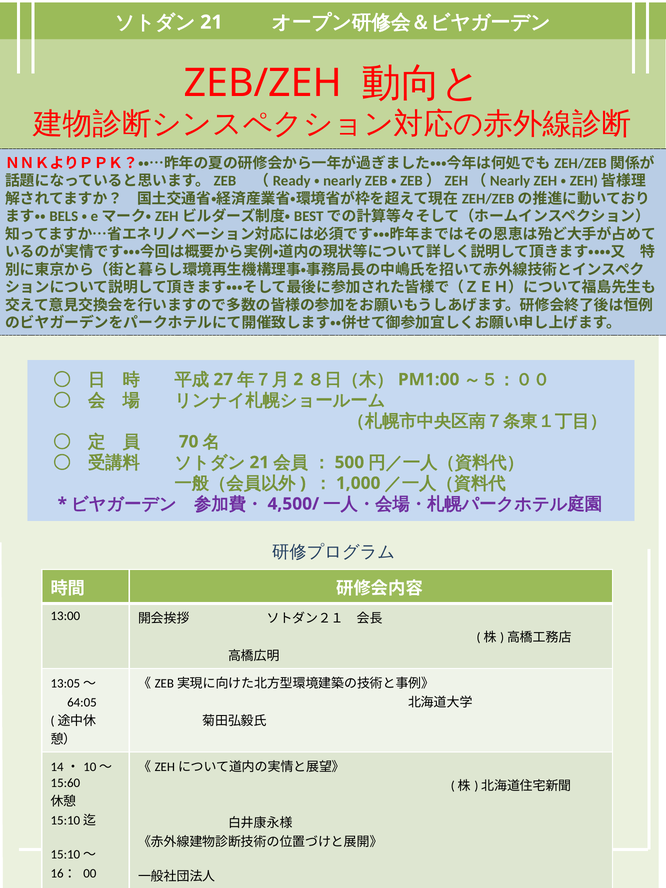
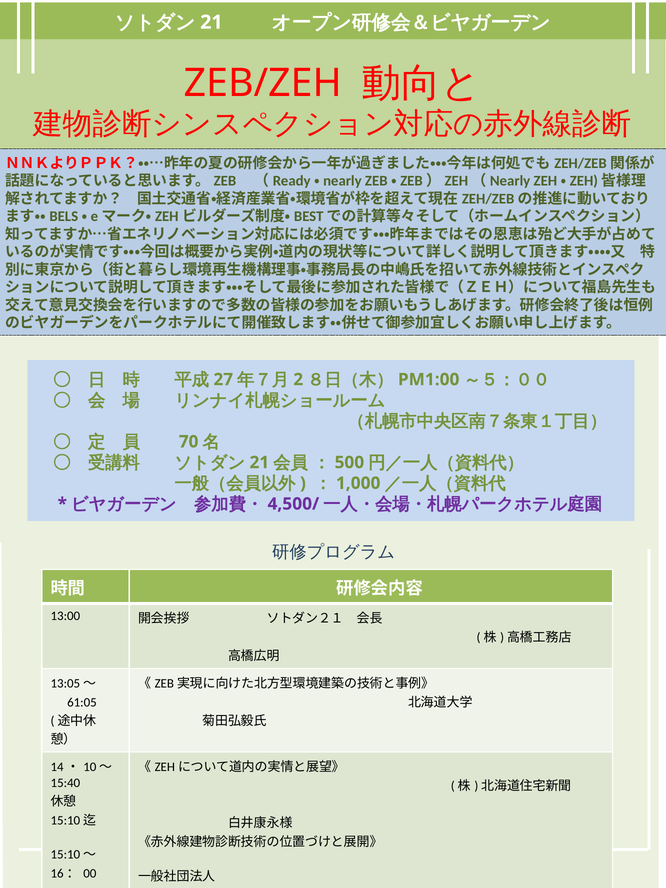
64:05: 64:05 -> 61:05
15:60: 15:60 -> 15:40
